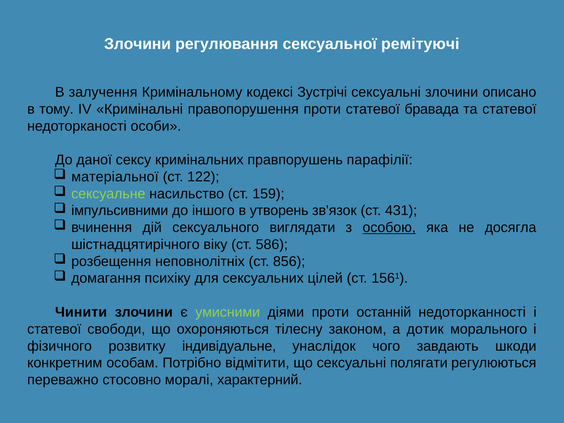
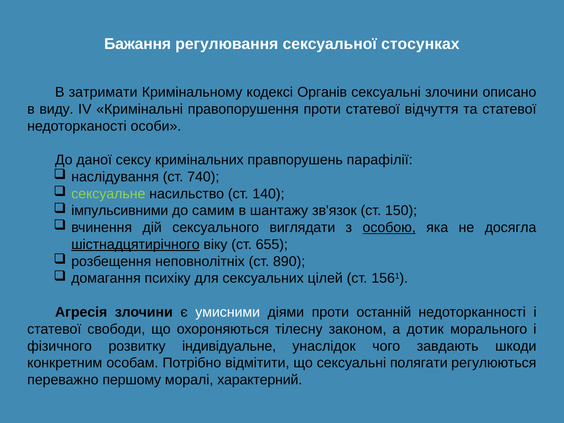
Злочини at (138, 44): Злочини -> Бажання
ремітуючі: ремітуючі -> стосунках
залучення: залучення -> затримати
Зустрічі: Зустрічі -> Органів
тому: тому -> виду
бравада: бравада -> відчуття
матеріальної: матеріальної -> наслідування
122: 122 -> 740
159: 159 -> 140
іншого: іншого -> самим
утворень: утворень -> шантажу
431: 431 -> 150
шістнадцятирічного underline: none -> present
586: 586 -> 655
856: 856 -> 890
Чинити: Чинити -> Агресія
умисними colour: light green -> white
стосовно: стосовно -> першому
